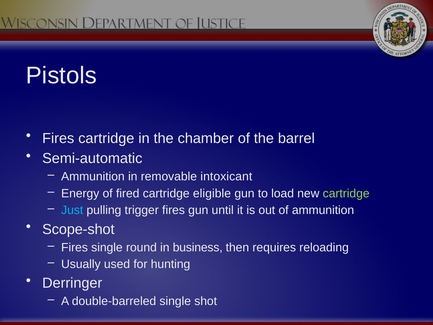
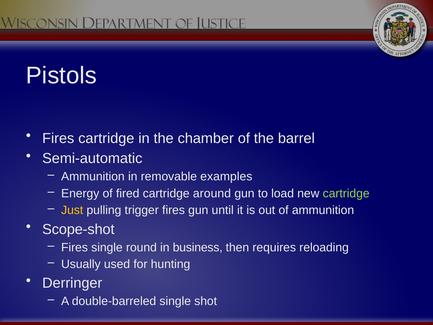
intoxicant: intoxicant -> examples
eligible: eligible -> around
Just colour: light blue -> yellow
